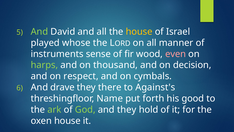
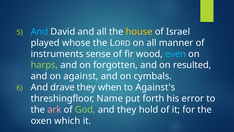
And at (39, 32) colour: light green -> light blue
even colour: pink -> light blue
thousand: thousand -> forgotten
decision: decision -> resulted
respect: respect -> against
there: there -> when
good: good -> error
ark colour: light green -> pink
oxen house: house -> which
